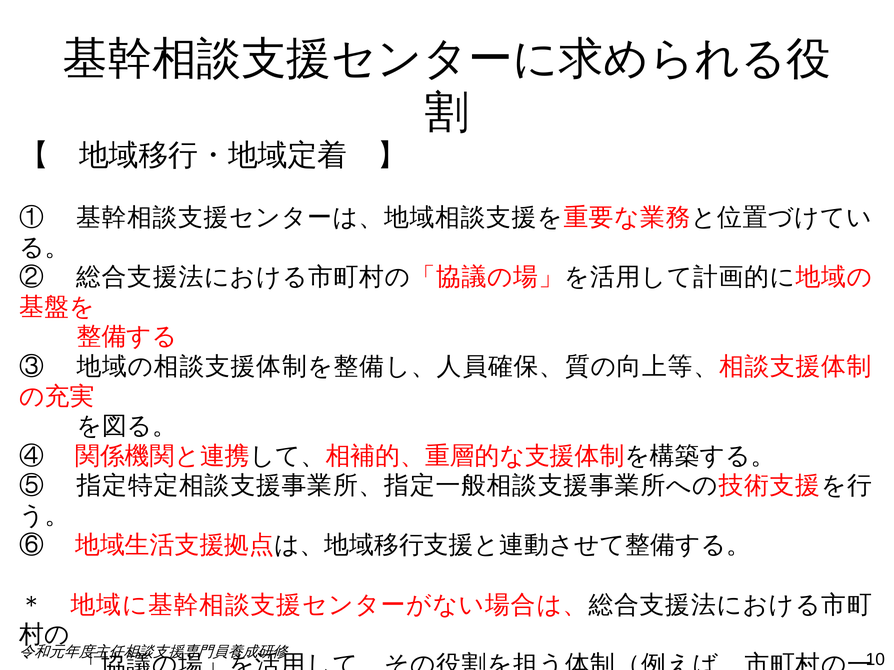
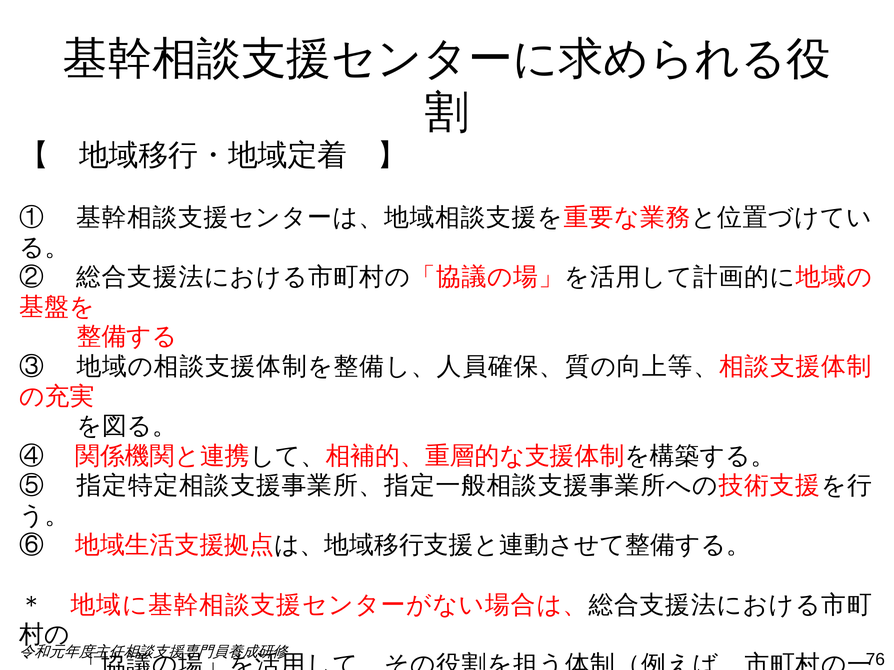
10: 10 -> 76
